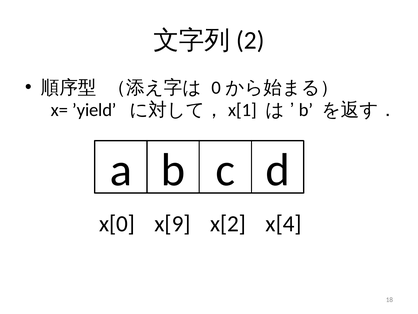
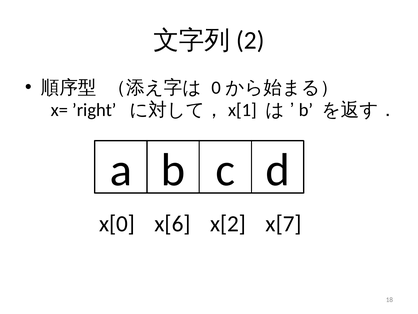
’yield: ’yield -> ’right
x[9: x[9 -> x[6
x[4: x[4 -> x[7
